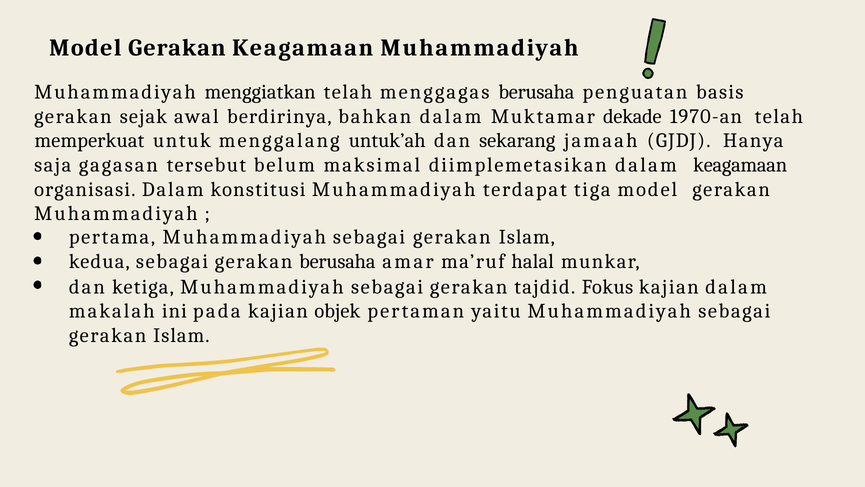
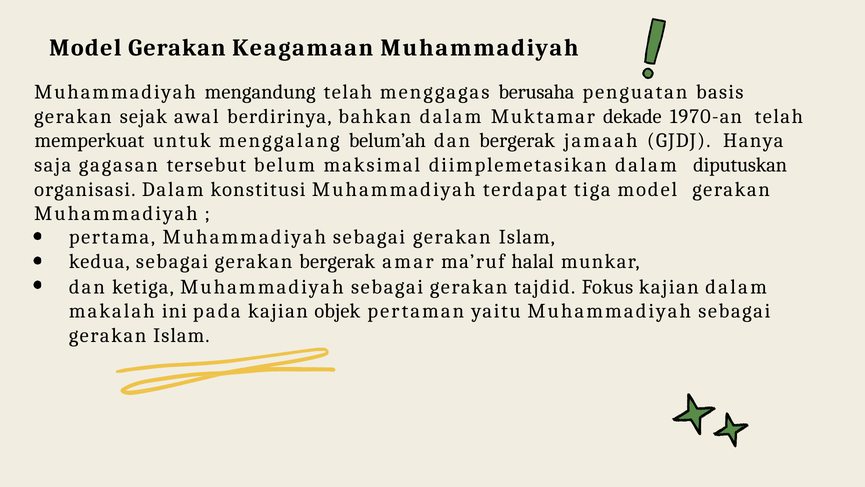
menggiatkan: menggiatkan -> mengandung
untuk’ah: untuk’ah -> belum’ah
dan sekarang: sekarang -> bergerak
dalam keagamaan: keagamaan -> diputuskan
gerakan berusaha: berusaha -> bergerak
